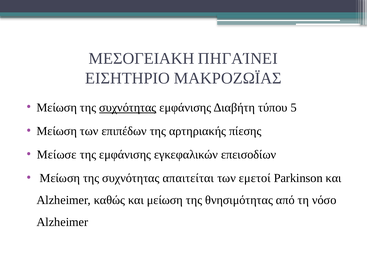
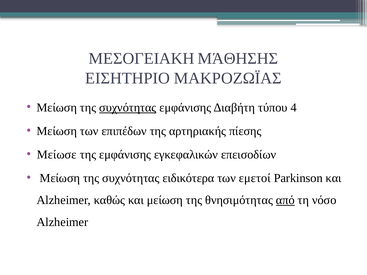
ΠΗΓΑΊΝΕΙ: ΠΗΓΑΊΝΕΙ -> ΜΆΘΗΣΗΣ
5: 5 -> 4
απαιτείται: απαιτείται -> ειδικότερα
από underline: none -> present
